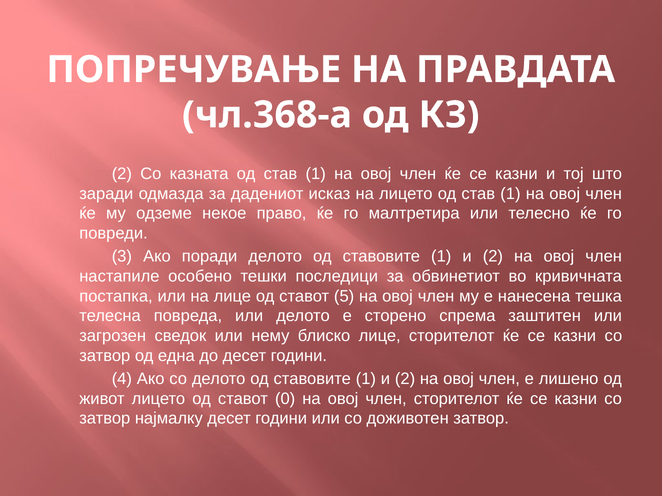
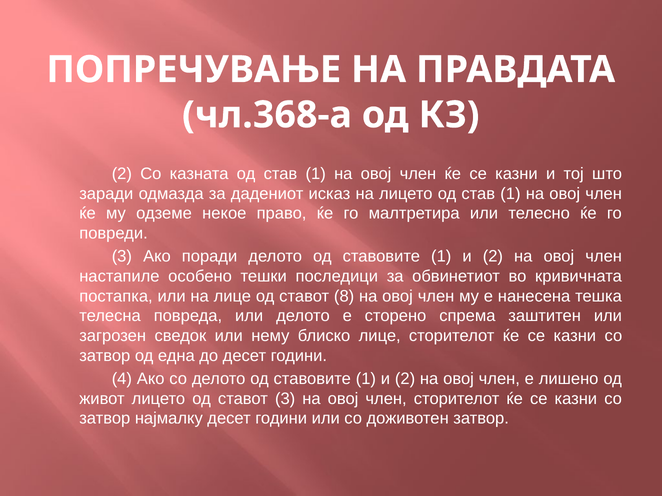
5: 5 -> 8
ставот 0: 0 -> 3
